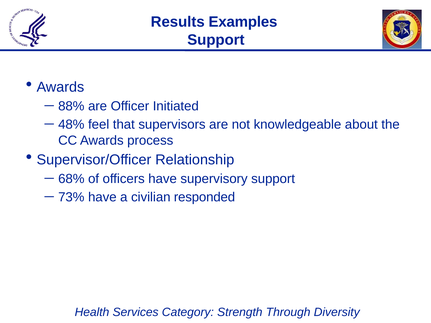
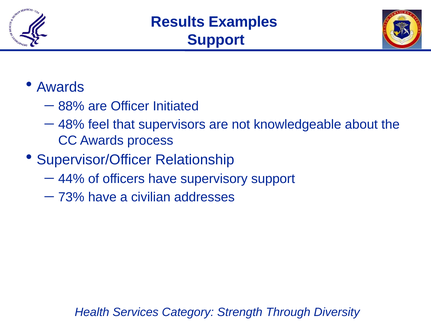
68%: 68% -> 44%
responded: responded -> addresses
